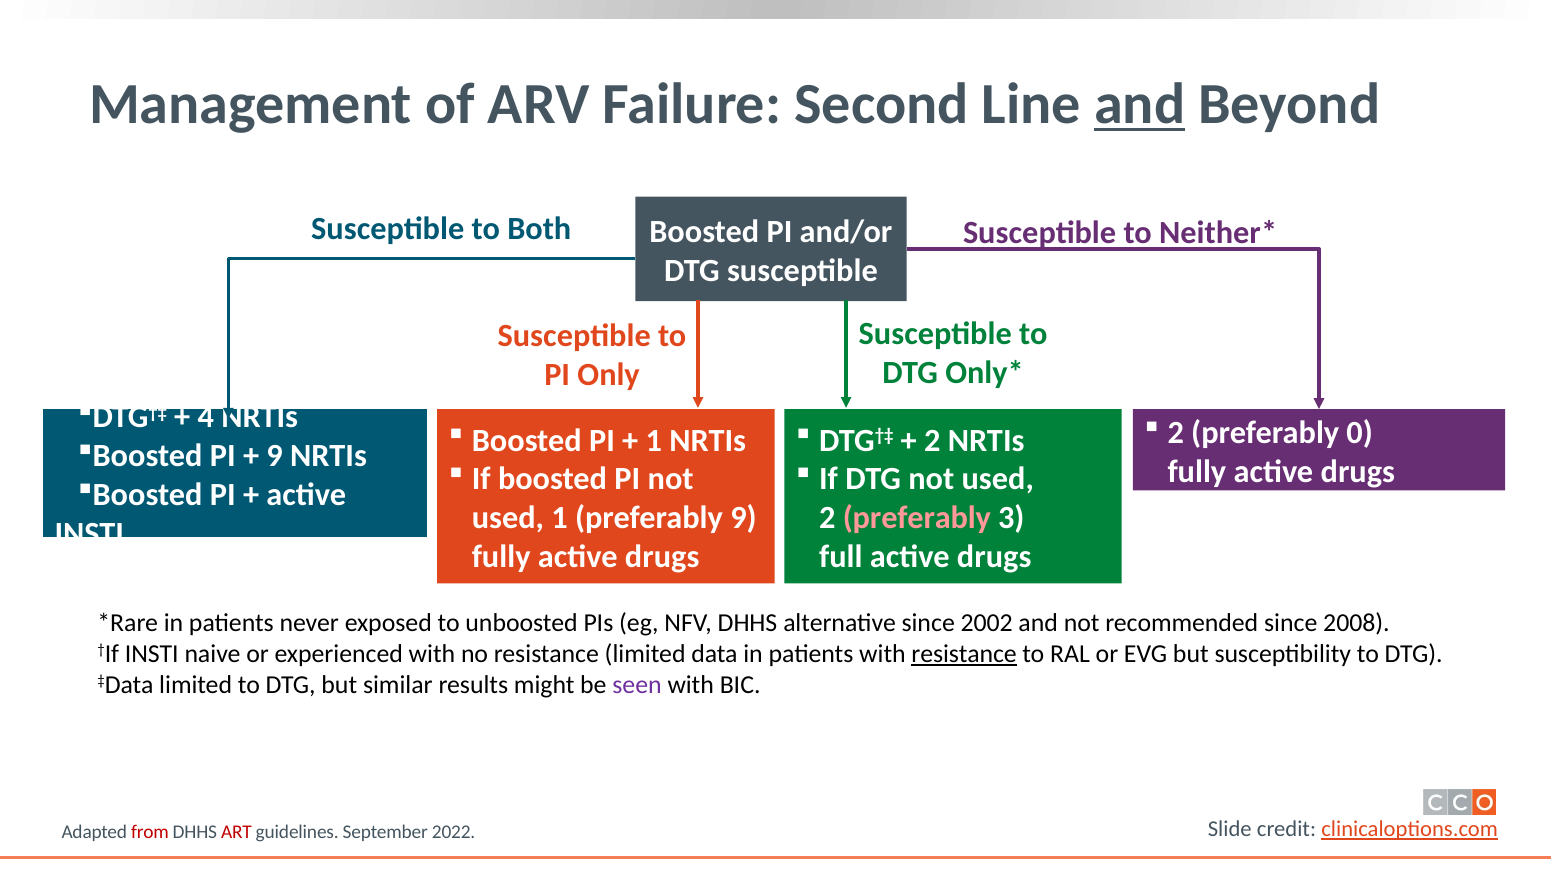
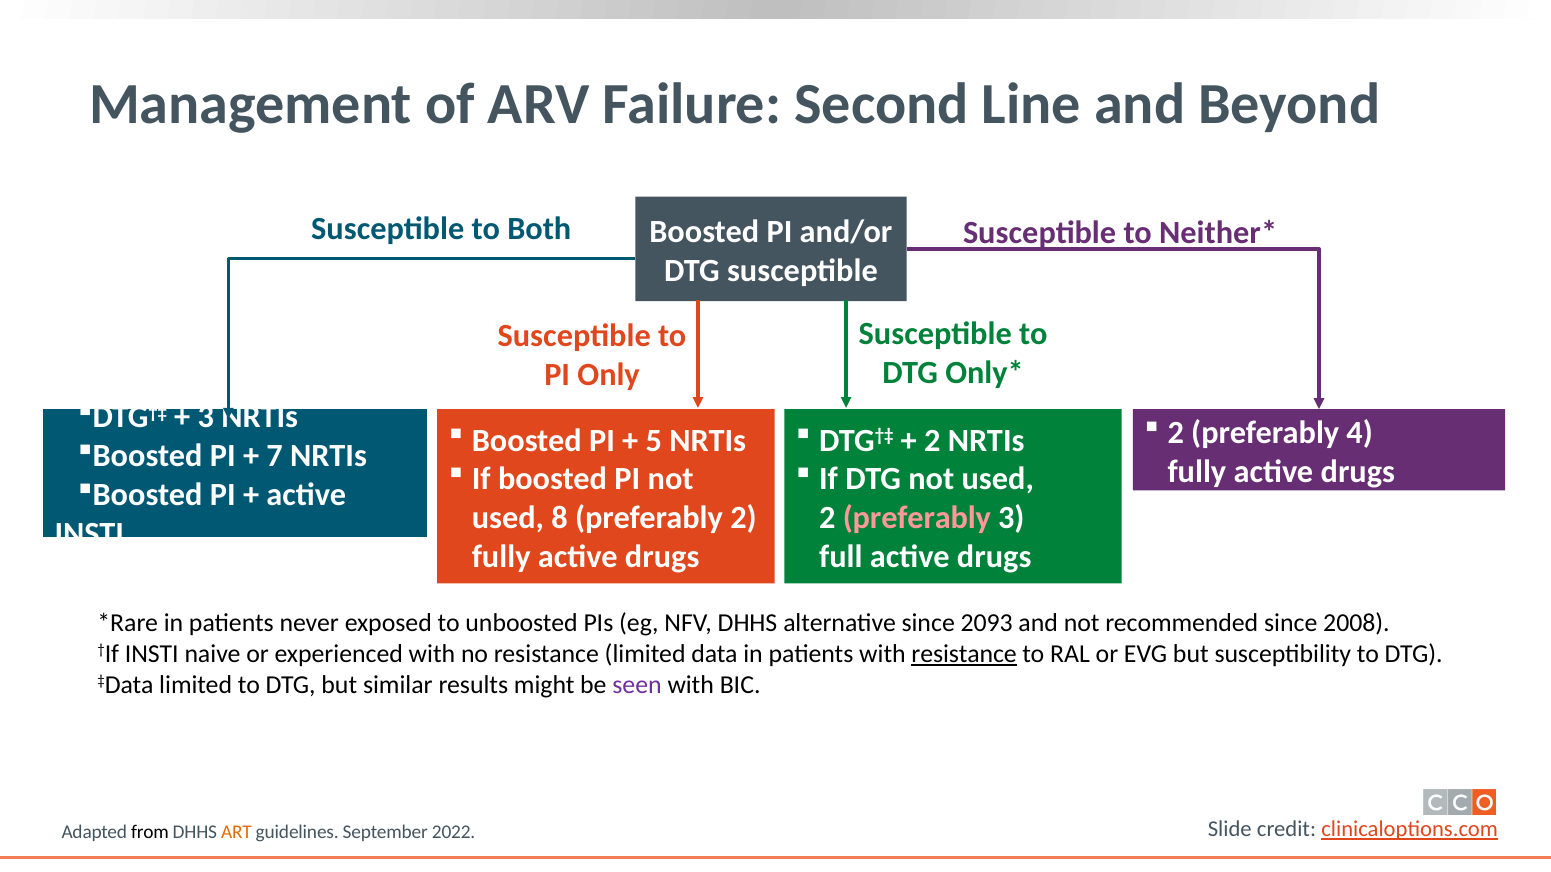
and at (1140, 105) underline: present -> none
4 at (206, 417): 4 -> 3
0: 0 -> 4
1 at (654, 441): 1 -> 5
9 at (275, 456): 9 -> 7
used 1: 1 -> 8
preferably 9: 9 -> 2
2002: 2002 -> 2093
from colour: red -> black
ART colour: red -> orange
